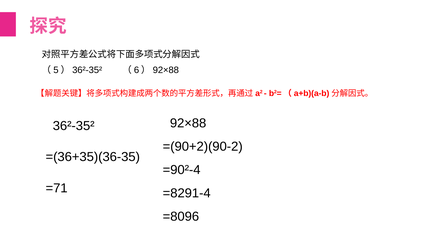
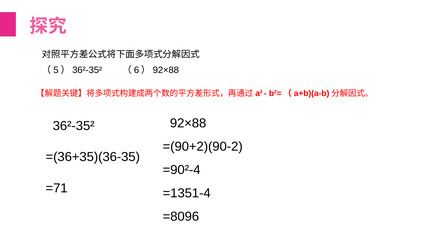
=8291-4: =8291-4 -> =1351-4
